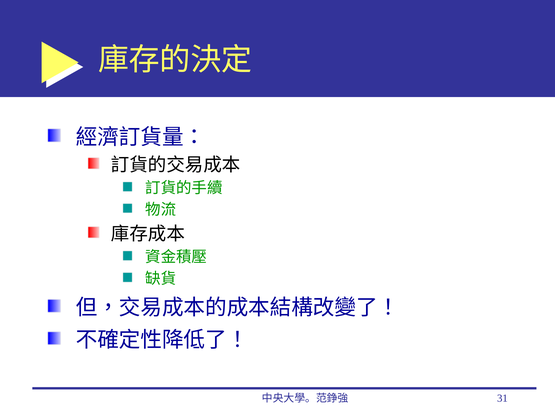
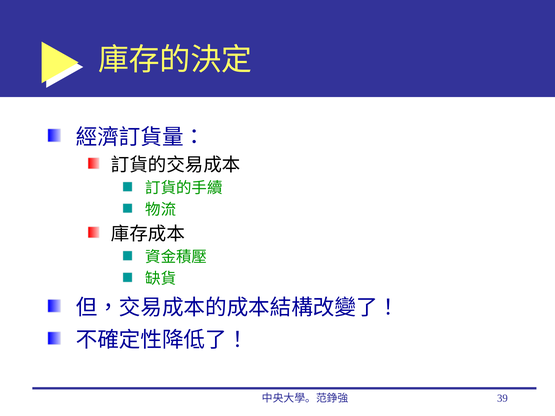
31: 31 -> 39
